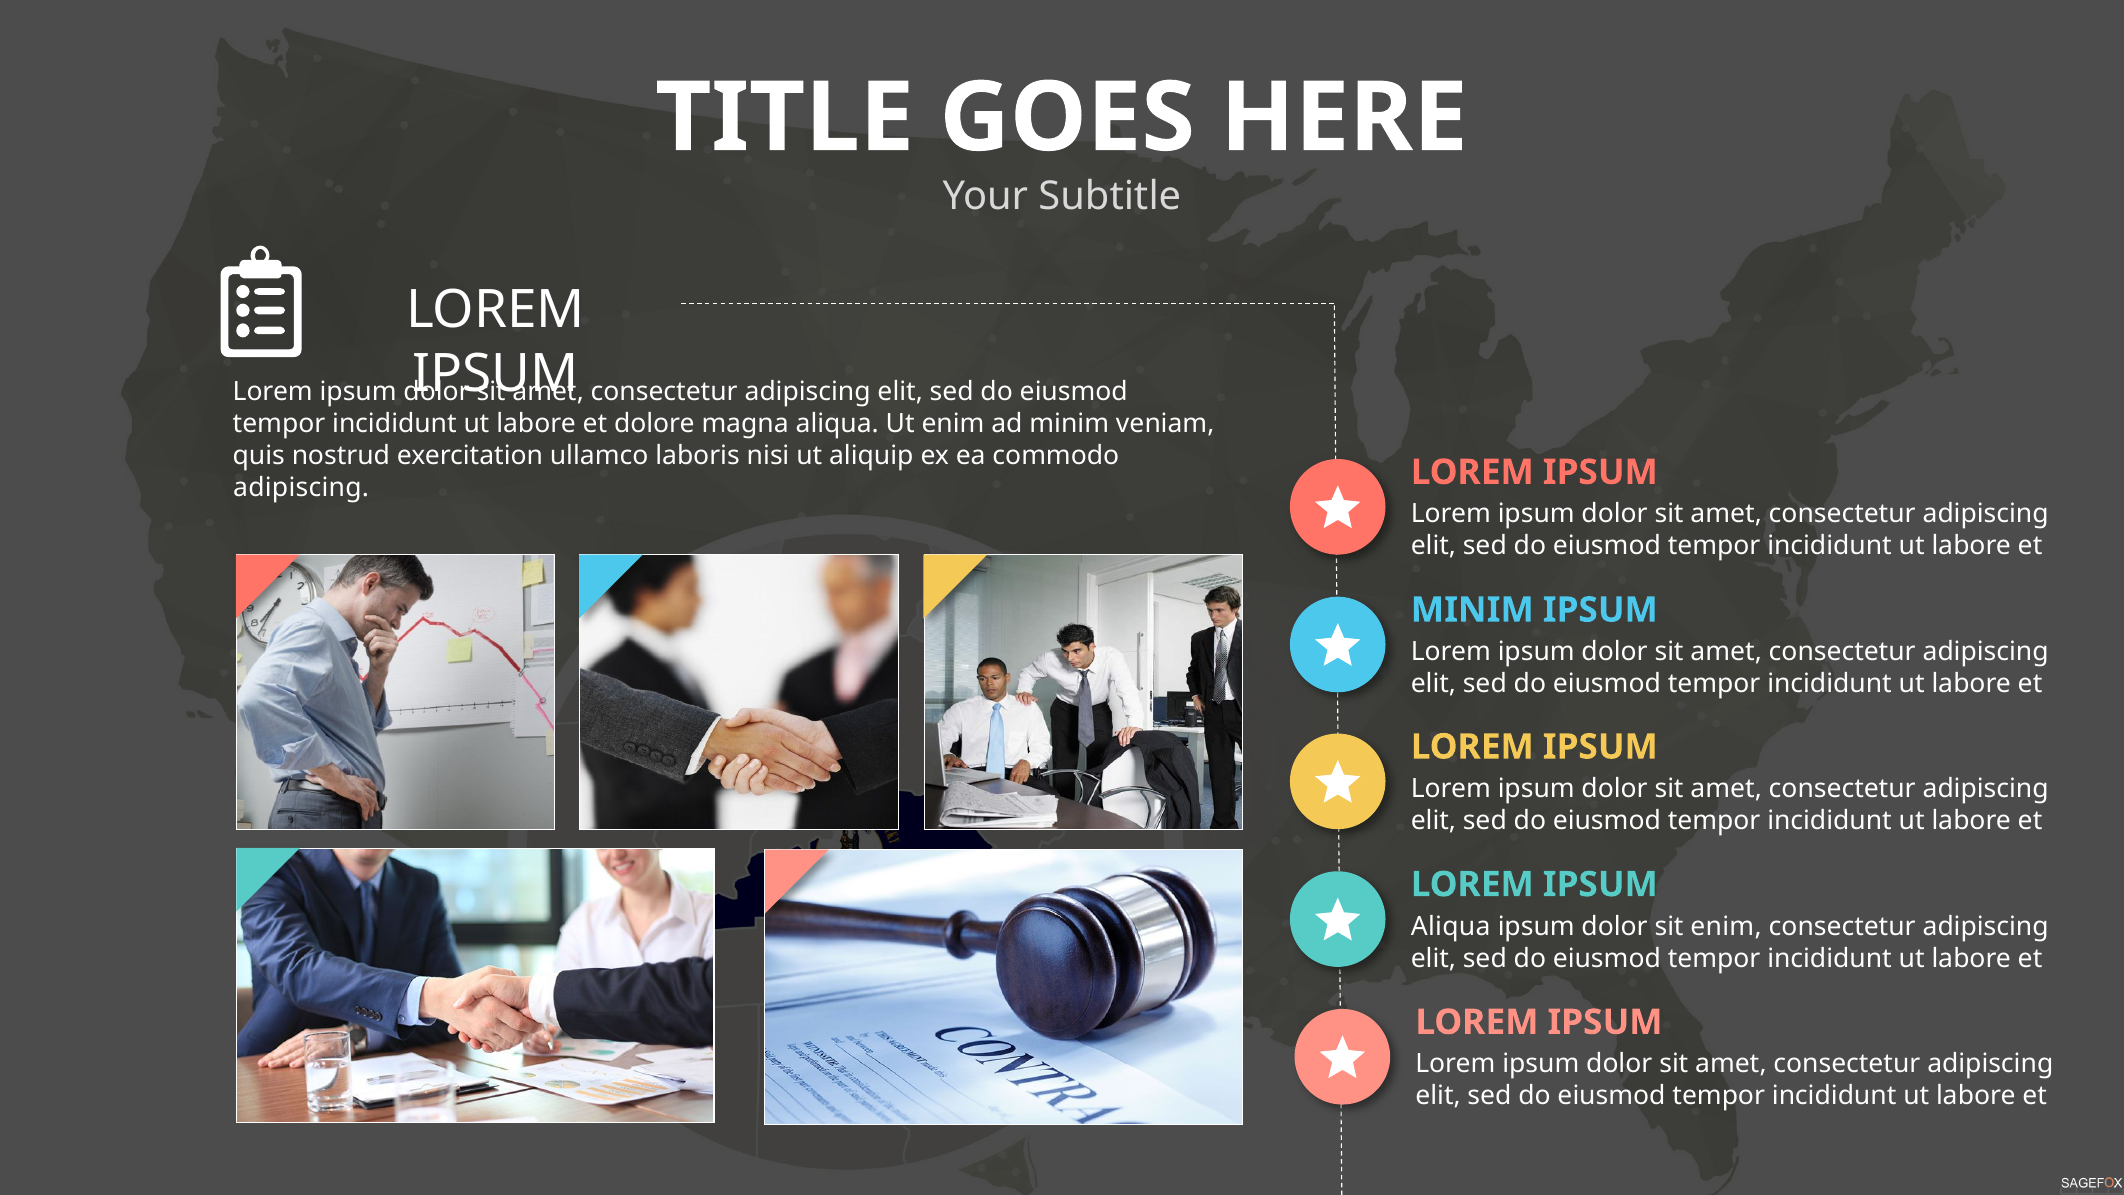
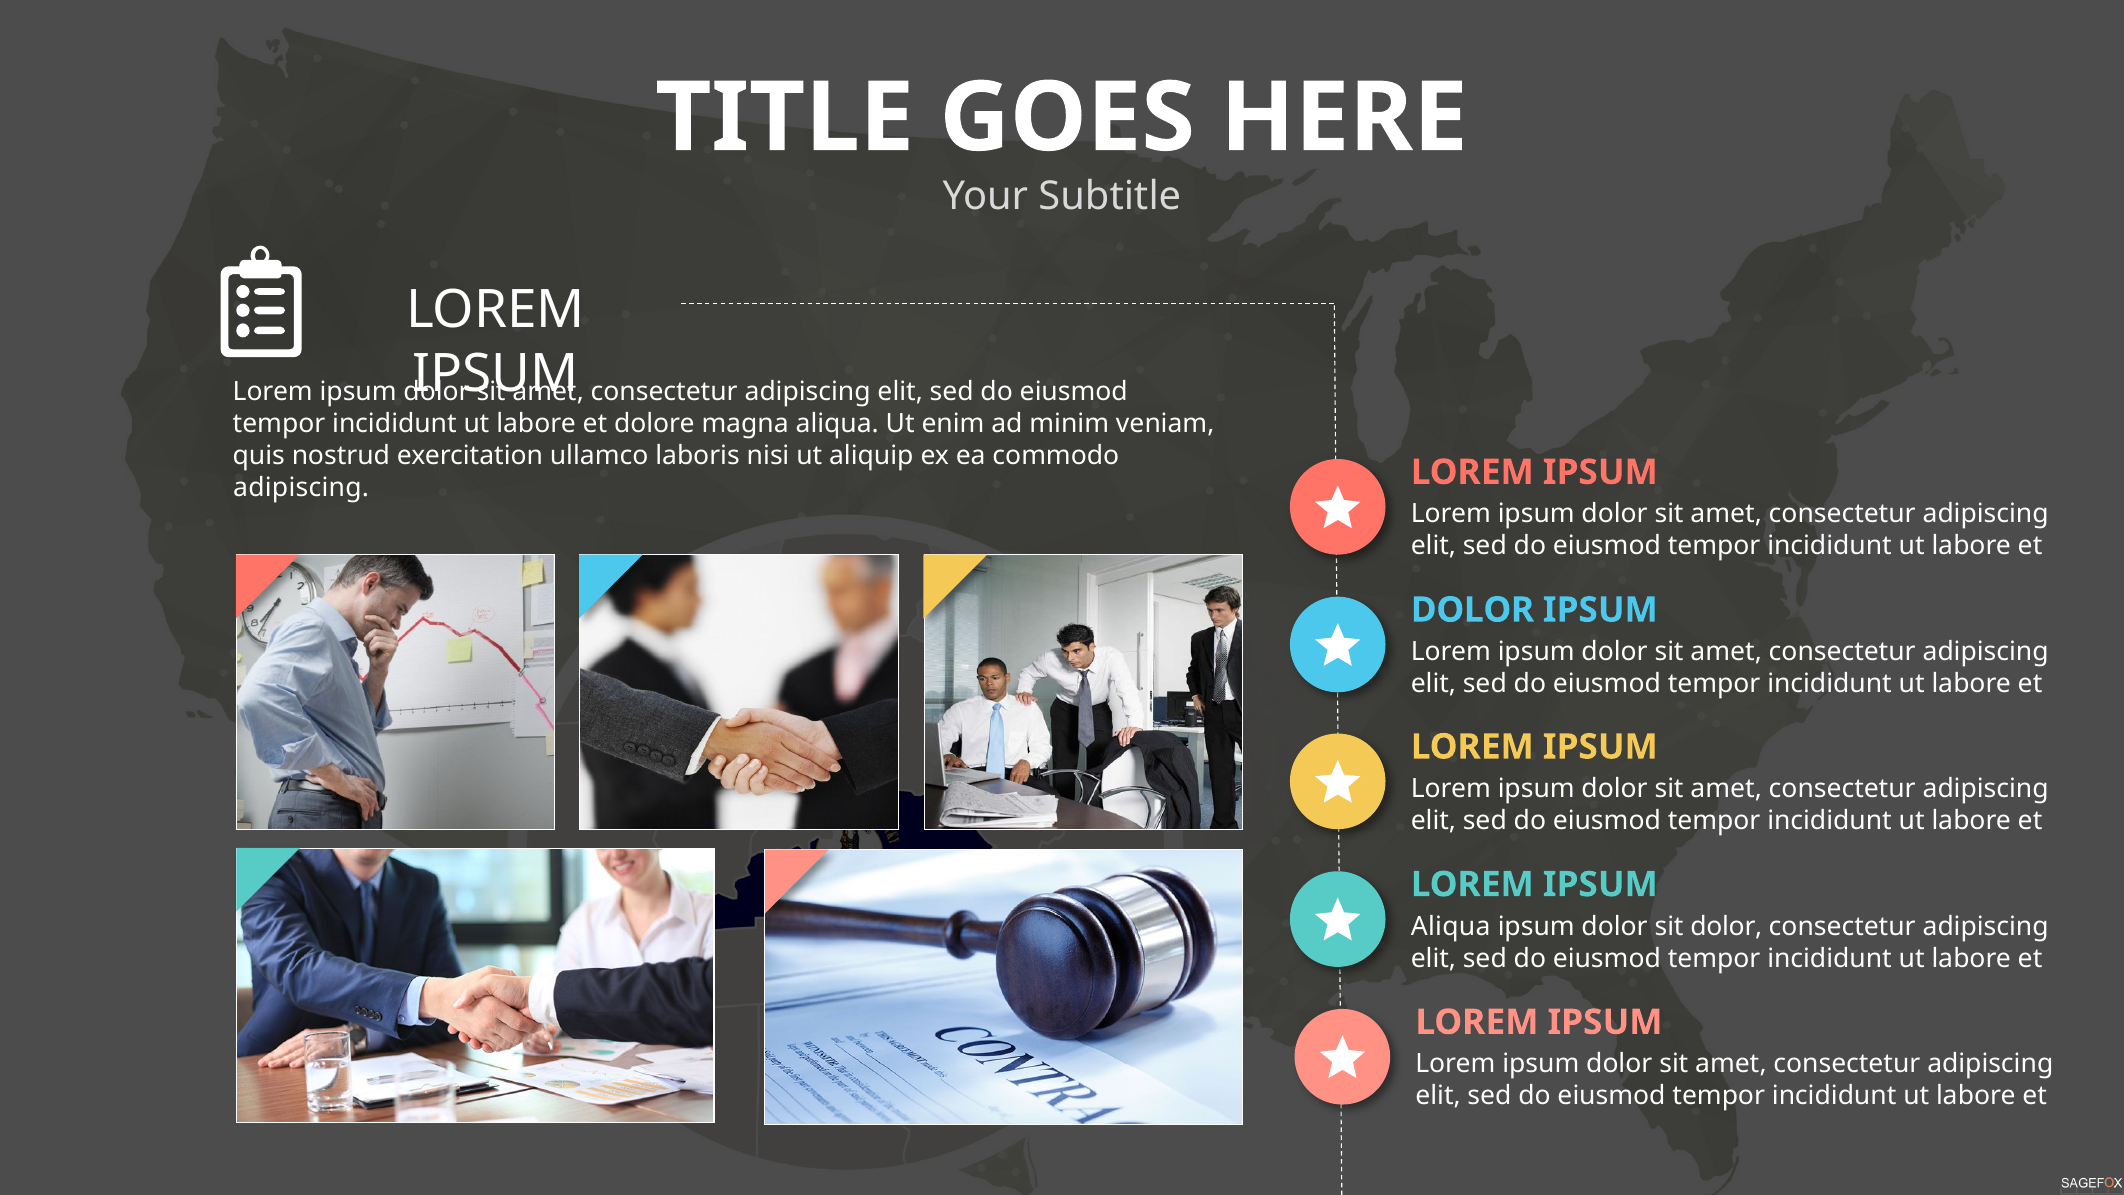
MINIM at (1472, 610): MINIM -> DOLOR
sit enim: enim -> dolor
